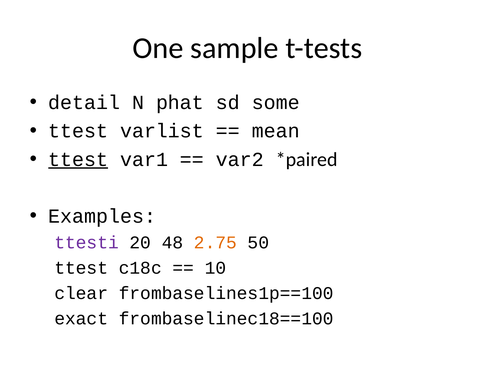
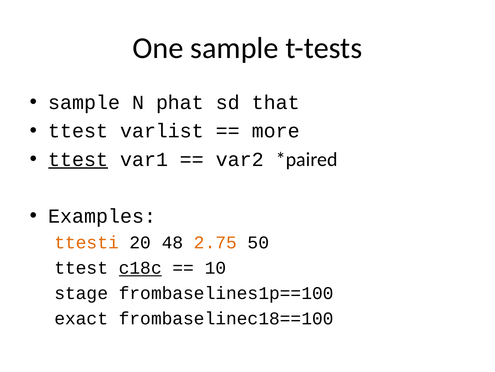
detail at (84, 102): detail -> sample
some: some -> that
mean: mean -> more
ttesti colour: purple -> orange
c18c underline: none -> present
clear: clear -> stage
